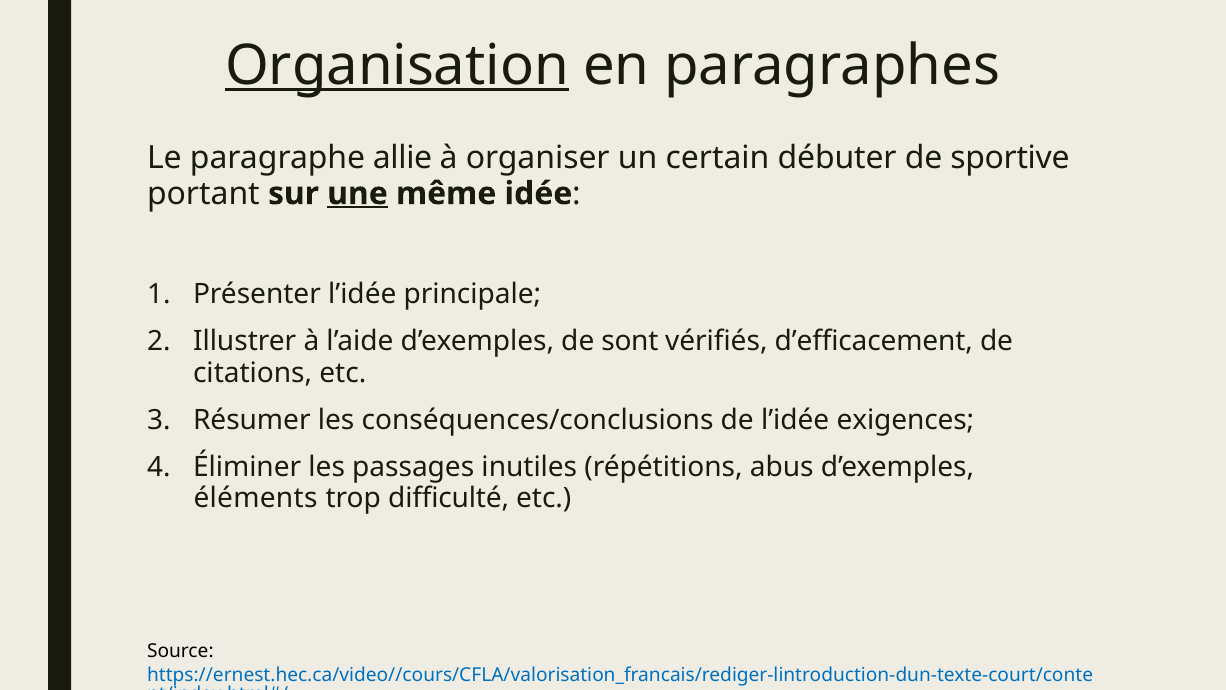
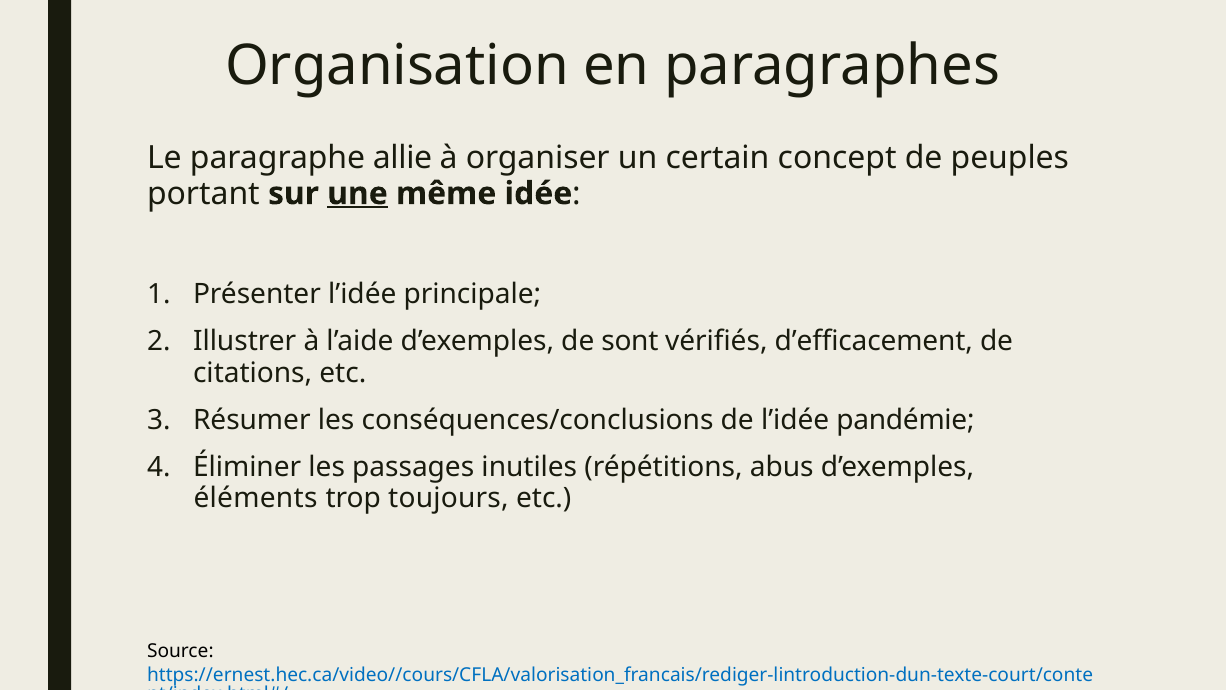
Organisation underline: present -> none
débuter: débuter -> concept
sportive: sportive -> peuples
exigences: exigences -> pandémie
difficulté: difficulté -> toujours
